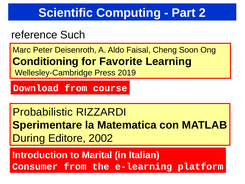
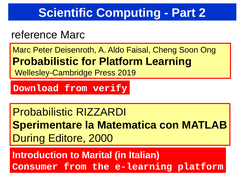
reference Such: Such -> Marc
Conditioning at (46, 61): Conditioning -> Probabilistic
for Favorite: Favorite -> Platform
course: course -> verify
2002: 2002 -> 2000
